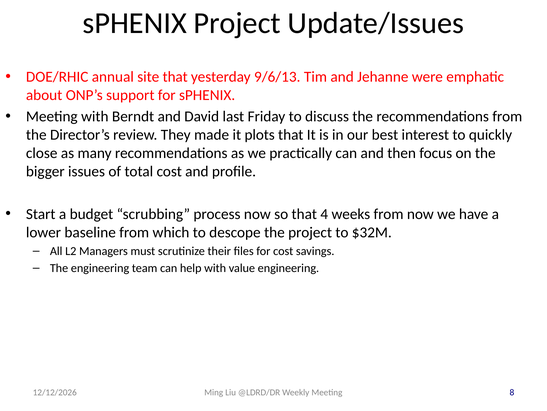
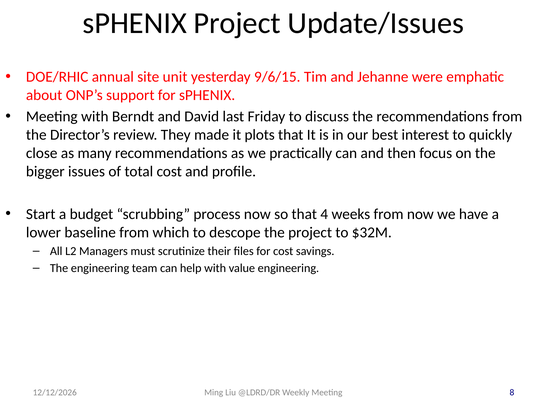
site that: that -> unit
9/6/13: 9/6/13 -> 9/6/15
